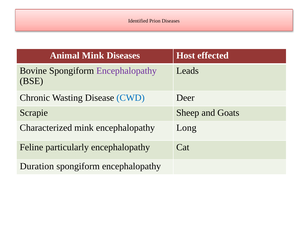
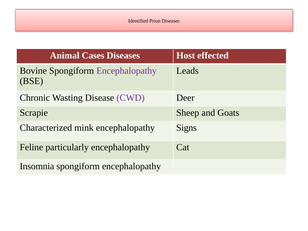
Animal Mink: Mink -> Cases
CWD colour: blue -> purple
Long: Long -> Signs
Duration: Duration -> Insomnia
